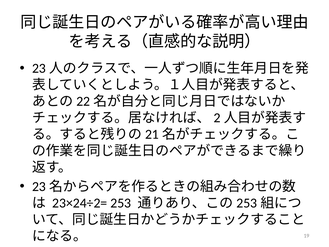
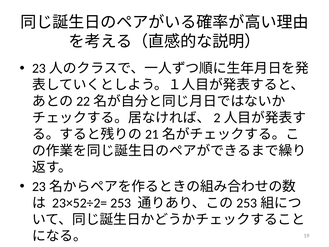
23×24÷2=: 23×24÷2= -> 23×52÷2=
